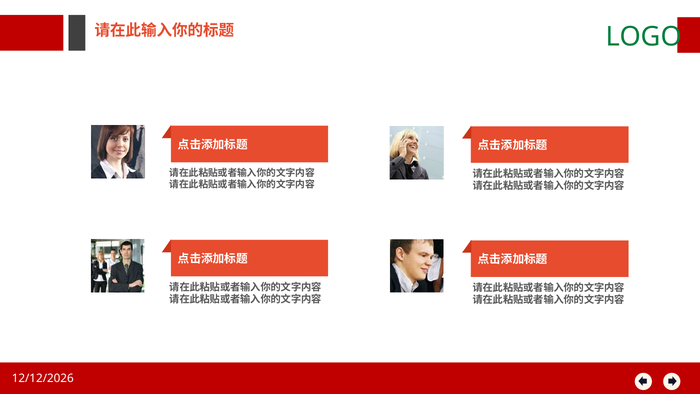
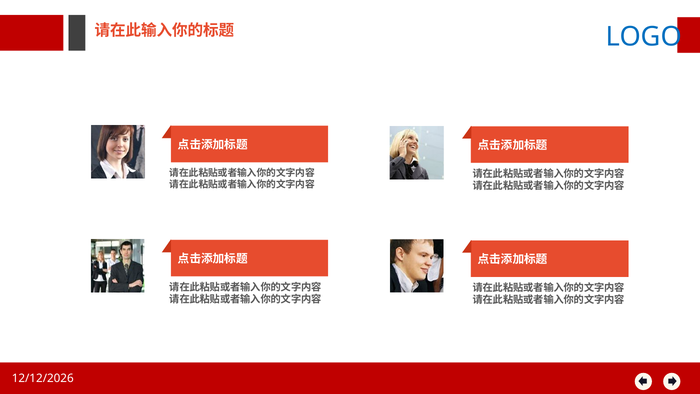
LOGO colour: green -> blue
